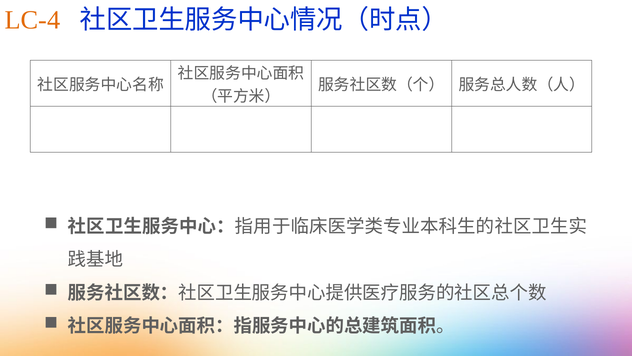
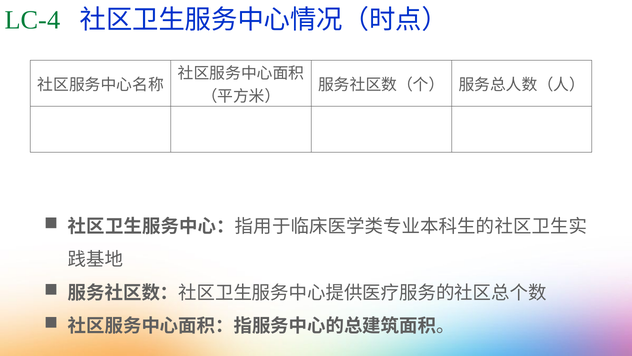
LC-4 colour: orange -> green
